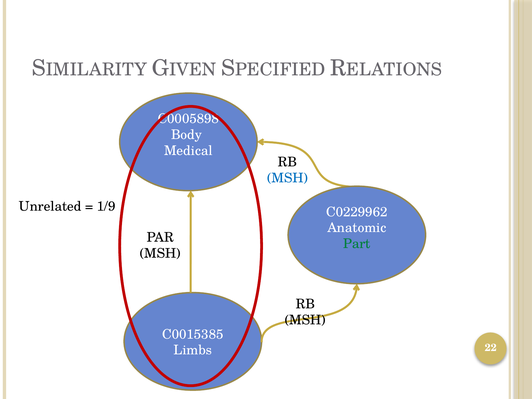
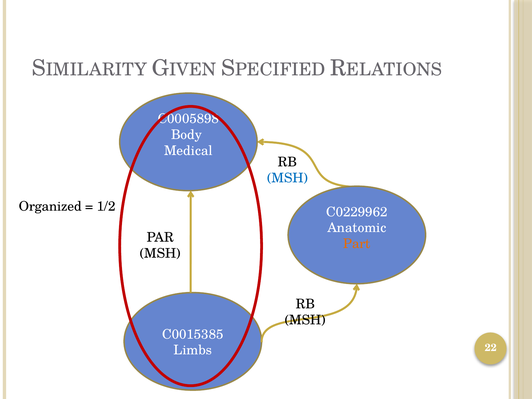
Unrelated: Unrelated -> Organized
1/9: 1/9 -> 1/2
Part colour: green -> orange
